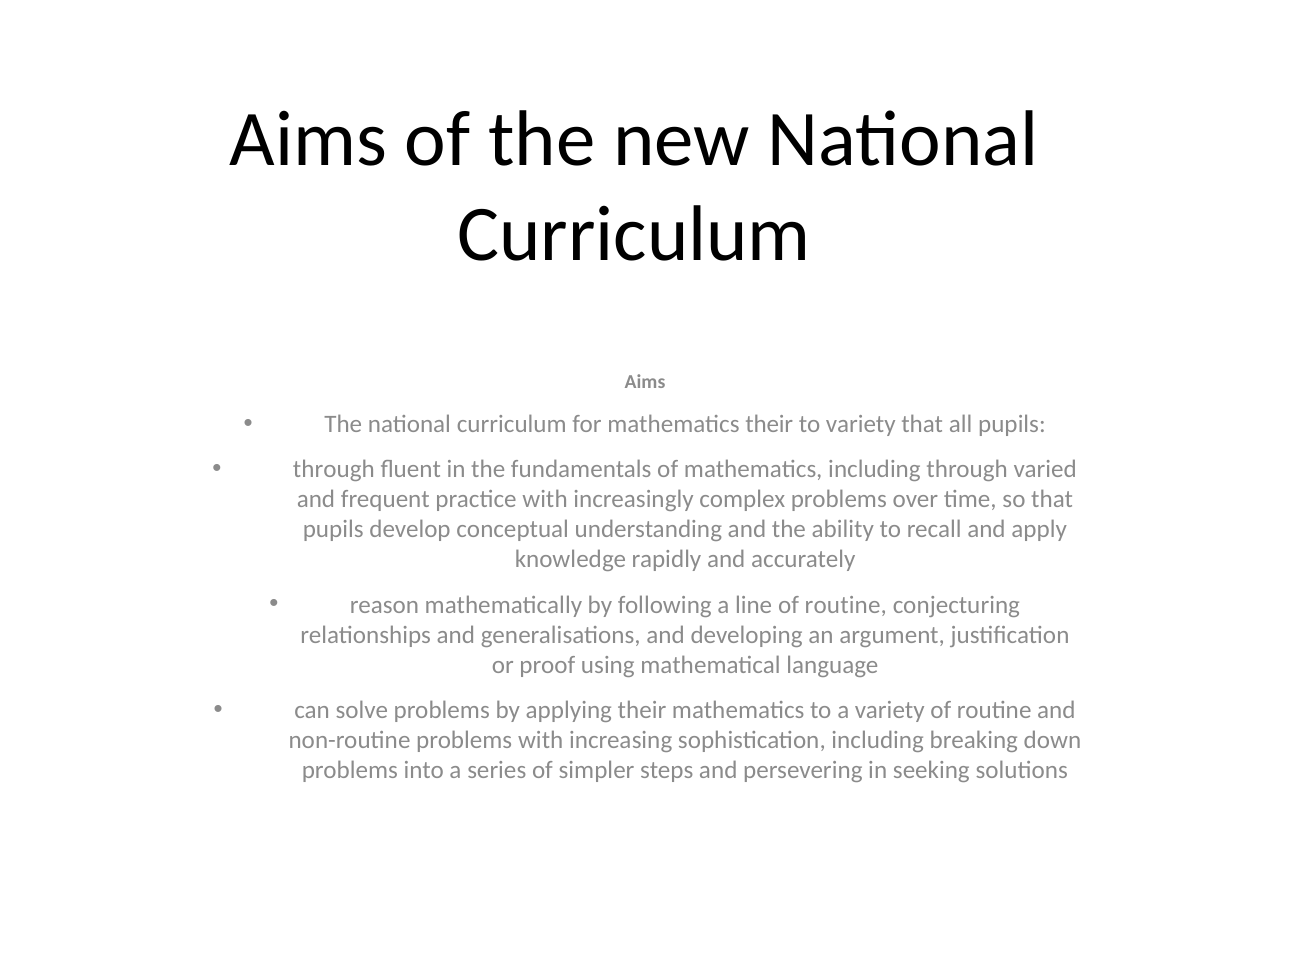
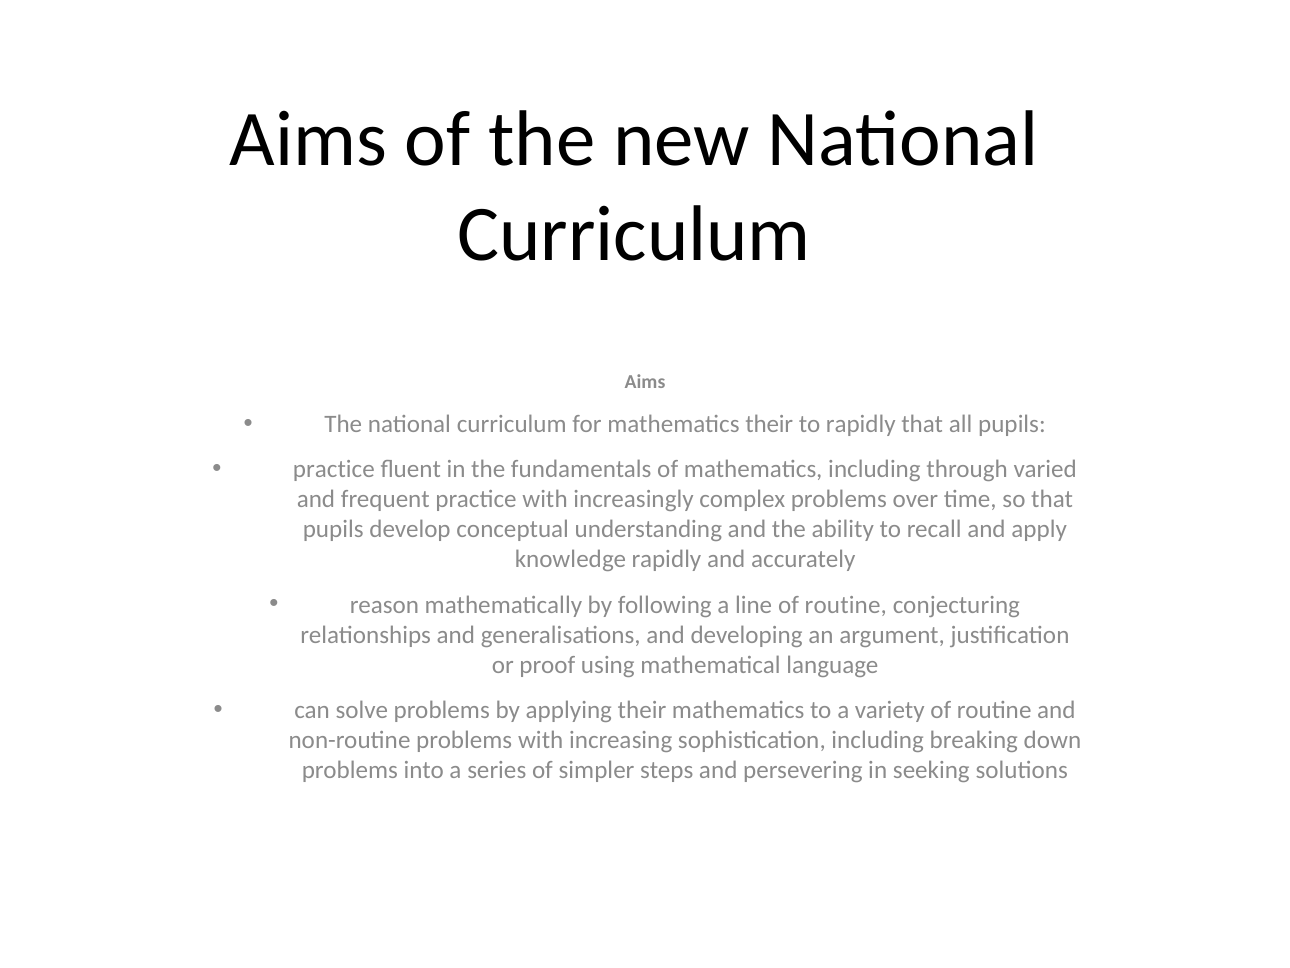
to variety: variety -> rapidly
through at (334, 469): through -> practice
